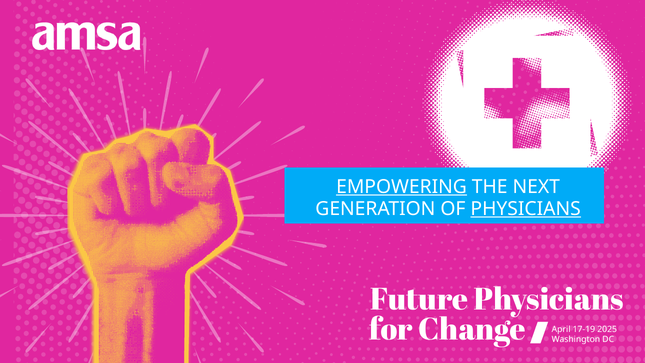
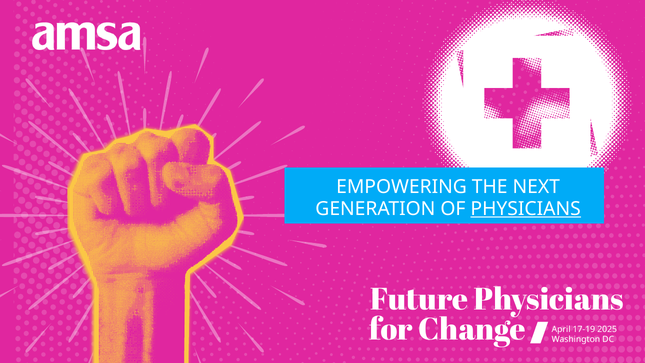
EMPOWERING underline: present -> none
